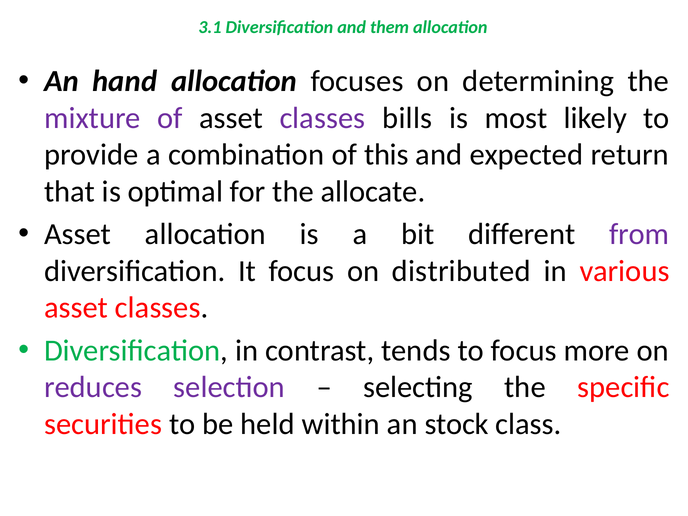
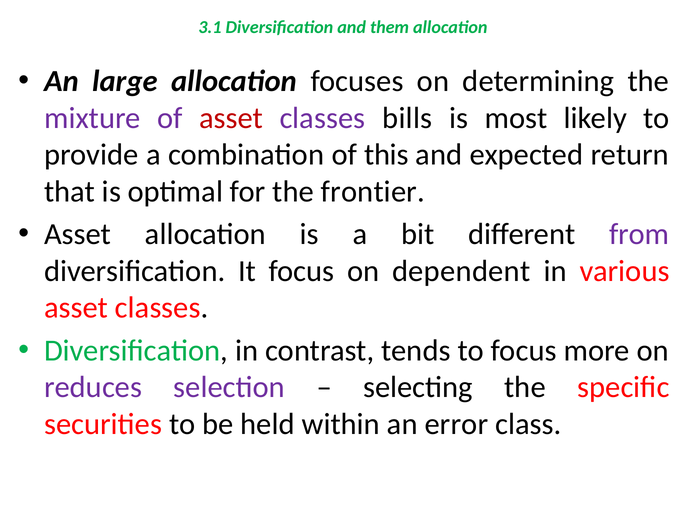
hand: hand -> large
asset at (231, 118) colour: black -> red
allocate: allocate -> frontier
distributed: distributed -> dependent
stock: stock -> error
